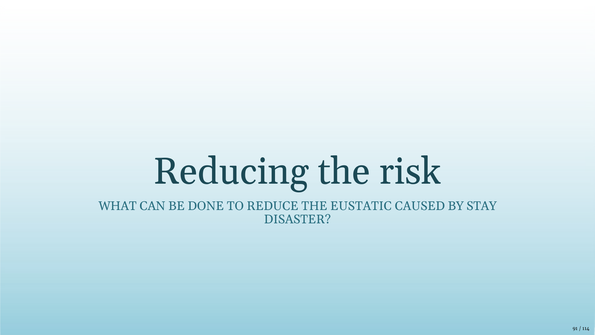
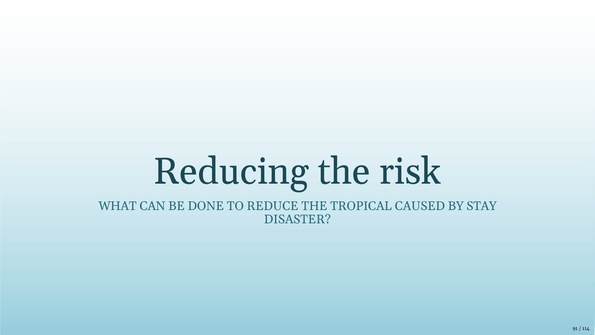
EUSTATIC: EUSTATIC -> TROPICAL
